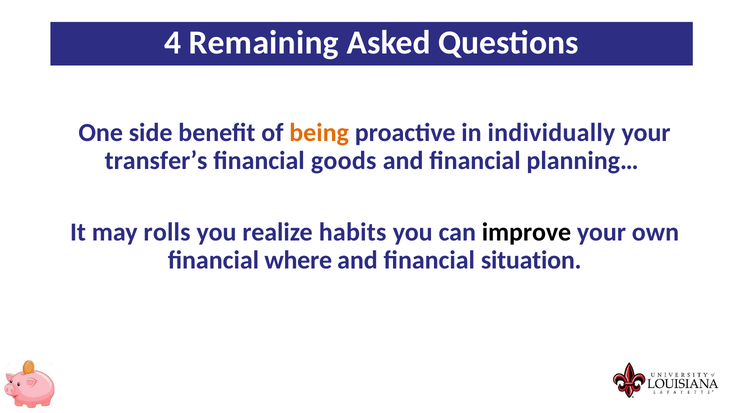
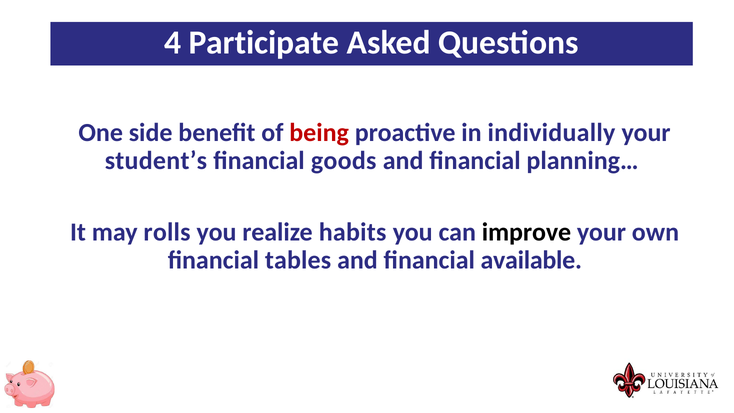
Remaining: Remaining -> Participate
being colour: orange -> red
transfer’s: transfer’s -> student’s
where: where -> tables
situation: situation -> available
